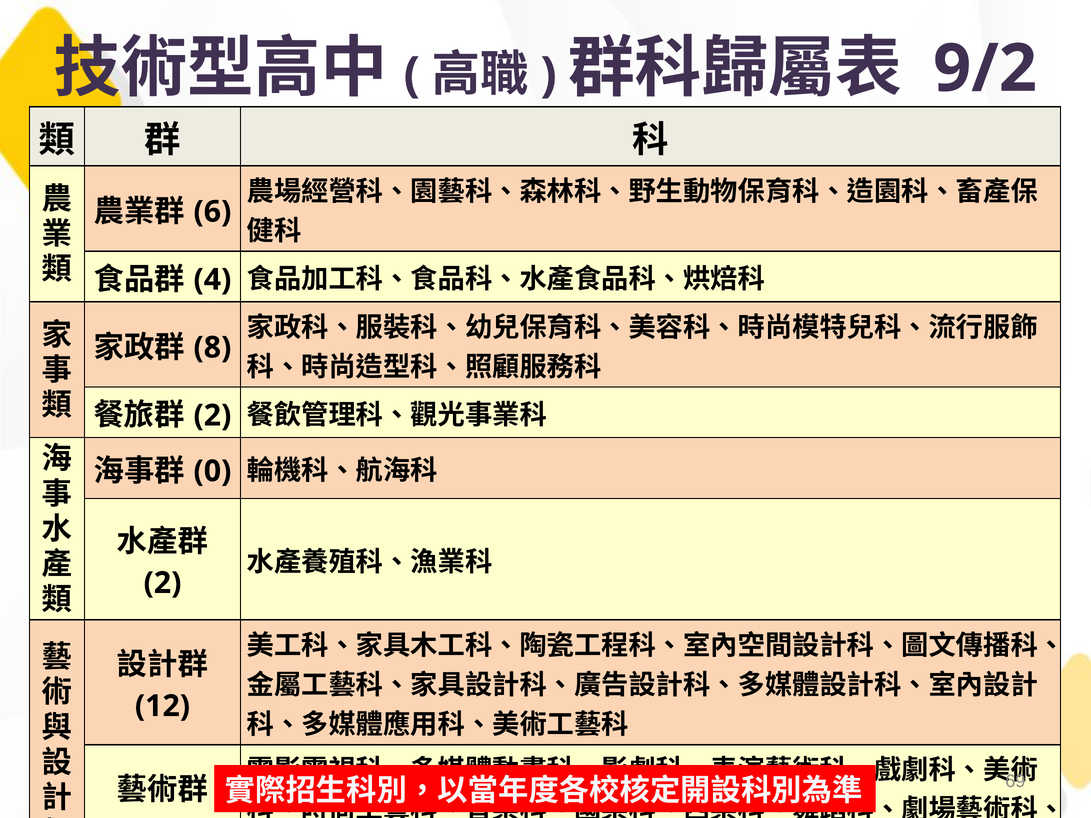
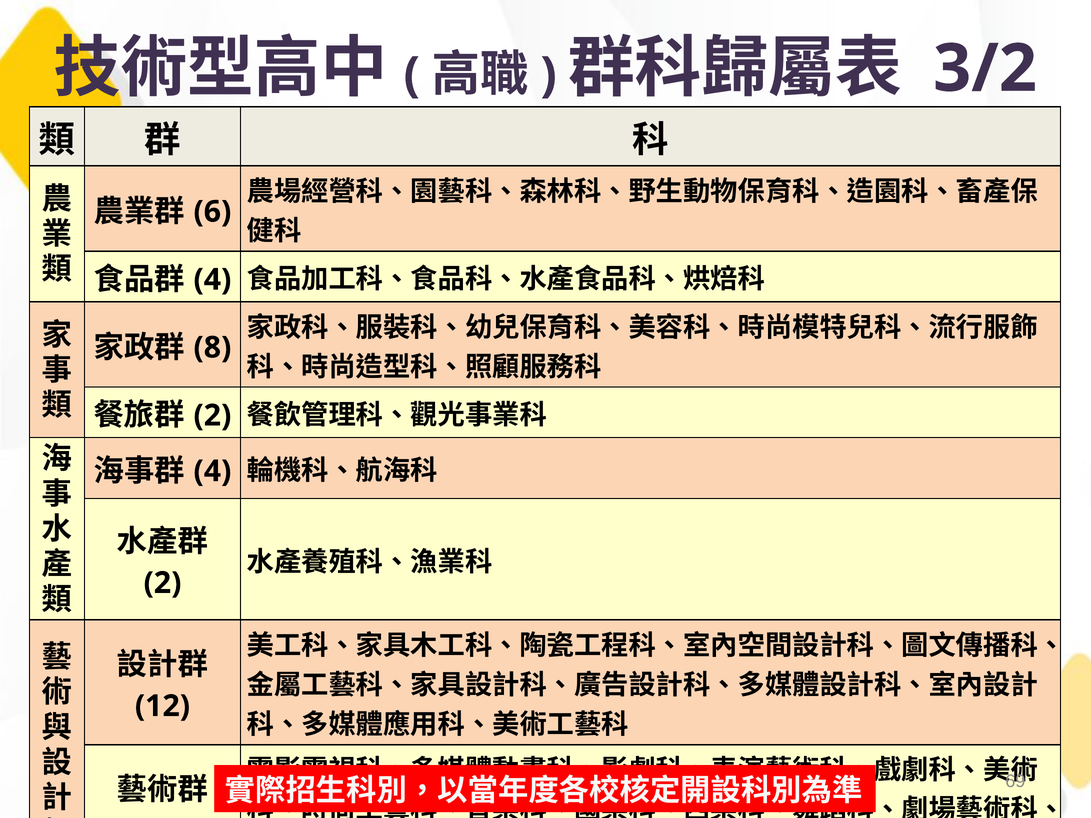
9/2: 9/2 -> 3/2
0 at (212, 471): 0 -> 4
